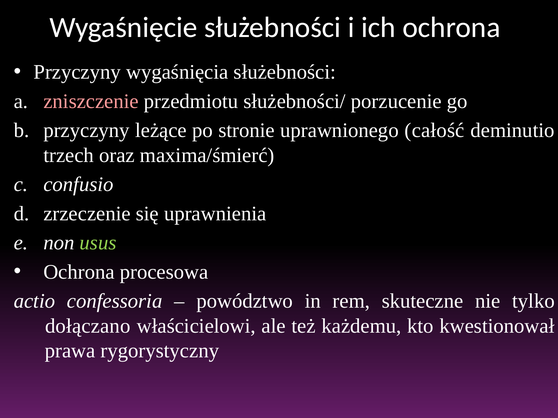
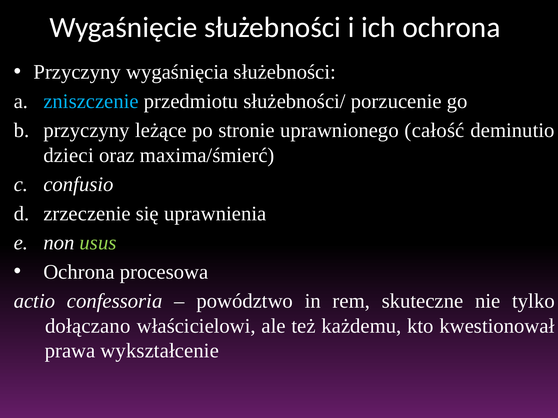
zniszczenie colour: pink -> light blue
trzech: trzech -> dzieci
rygorystyczny: rygorystyczny -> wykształcenie
